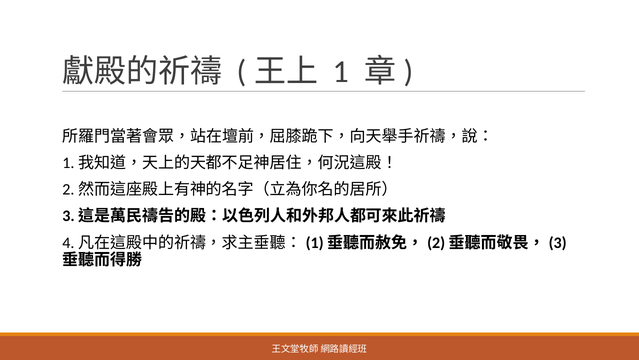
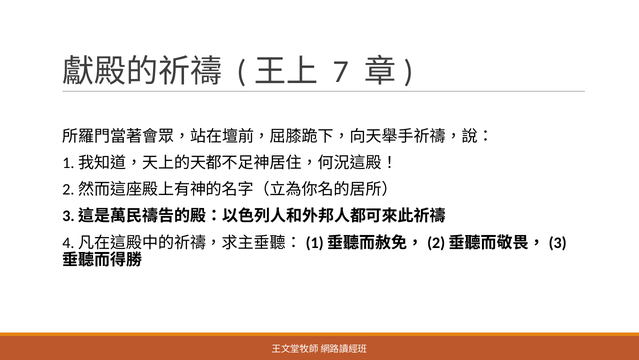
1: 1 -> 7
